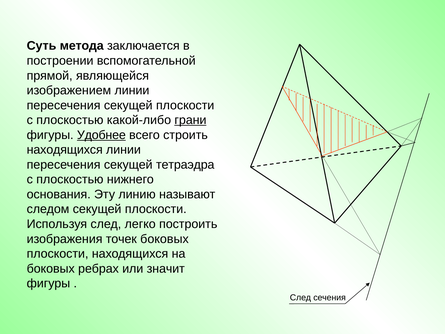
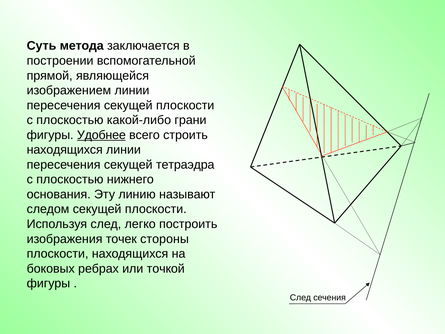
грани underline: present -> none
точек боковых: боковых -> стороны
значит: значит -> точкой
